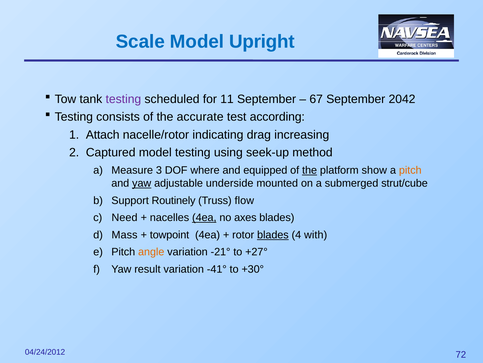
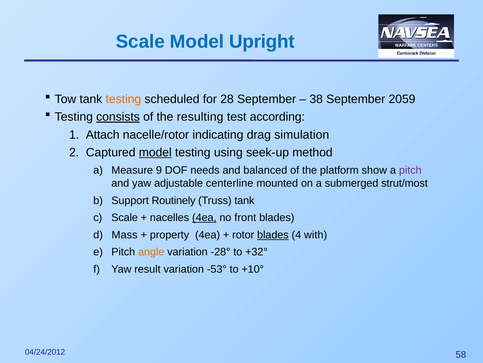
testing at (123, 99) colour: purple -> orange
11: 11 -> 28
67: 67 -> 38
2042: 2042 -> 2059
consists underline: none -> present
accurate: accurate -> resulting
increasing: increasing -> simulation
model at (155, 152) underline: none -> present
3: 3 -> 9
where: where -> needs
equipped: equipped -> balanced
the at (310, 170) underline: present -> none
pitch at (410, 170) colour: orange -> purple
yaw at (142, 183) underline: present -> none
underside: underside -> centerline
strut/cube: strut/cube -> strut/most
Truss flow: flow -> tank
Need at (125, 217): Need -> Scale
axes: axes -> front
towpoint: towpoint -> property
-21°: -21° -> -28°
+27°: +27° -> +32°
-41°: -41° -> -53°
+30°: +30° -> +10°
72: 72 -> 58
